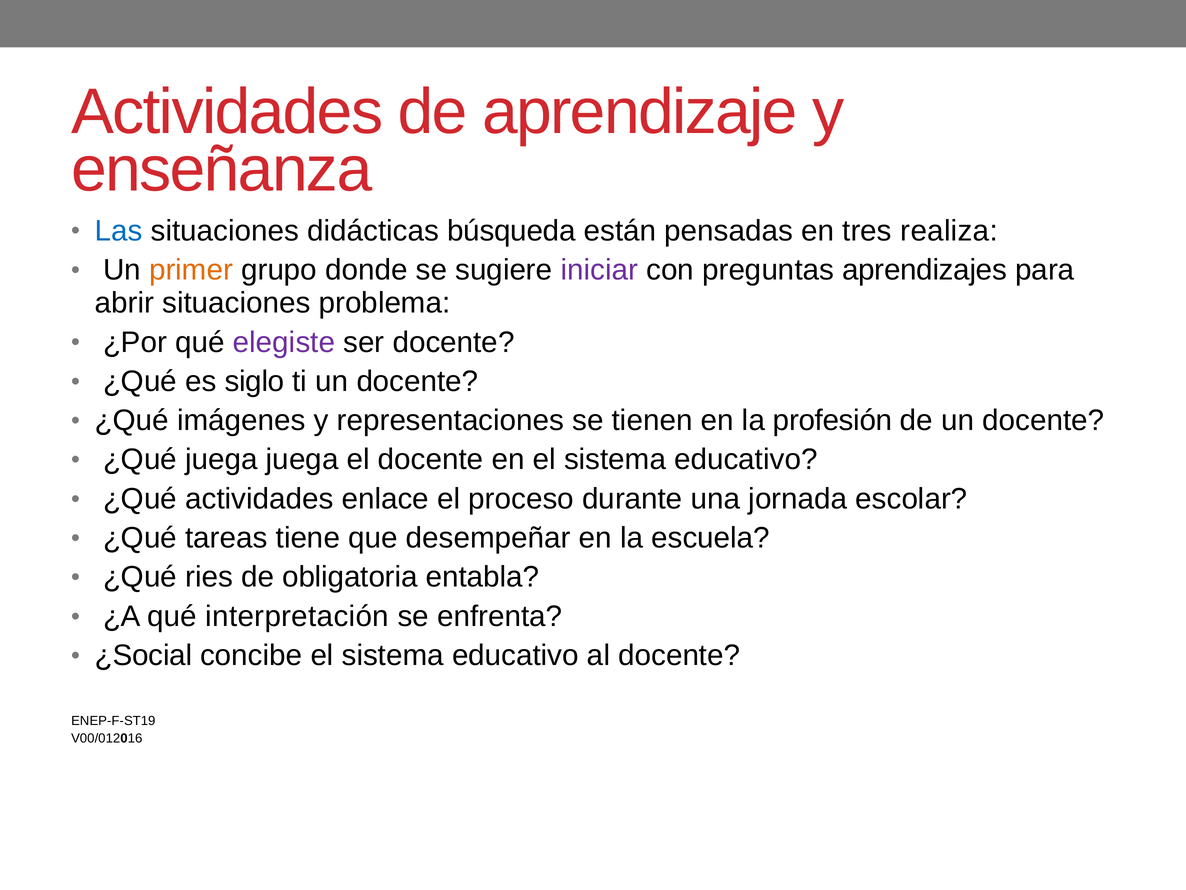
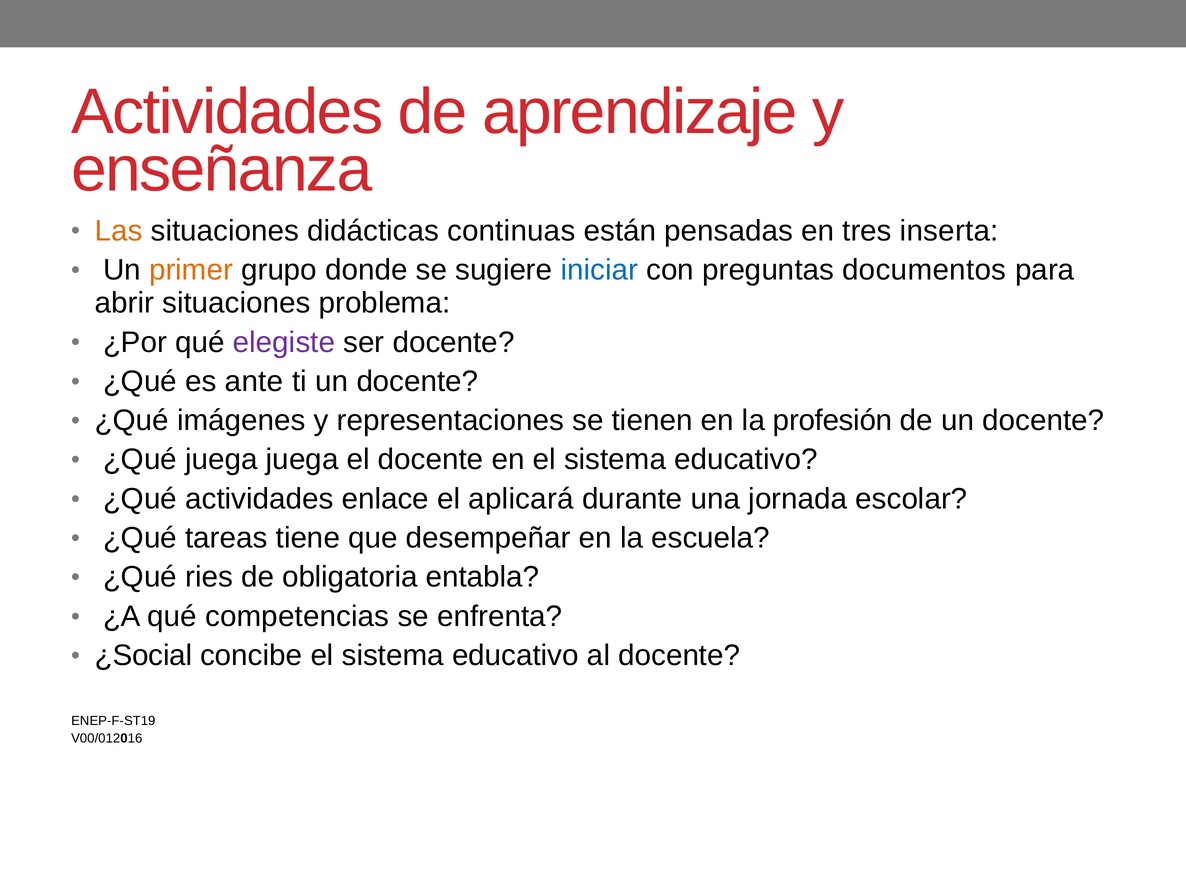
Las colour: blue -> orange
búsqueda: búsqueda -> continuas
realiza: realiza -> inserta
iniciar colour: purple -> blue
aprendizajes: aprendizajes -> documentos
siglo: siglo -> ante
proceso: proceso -> aplicará
interpretación: interpretación -> competencias
